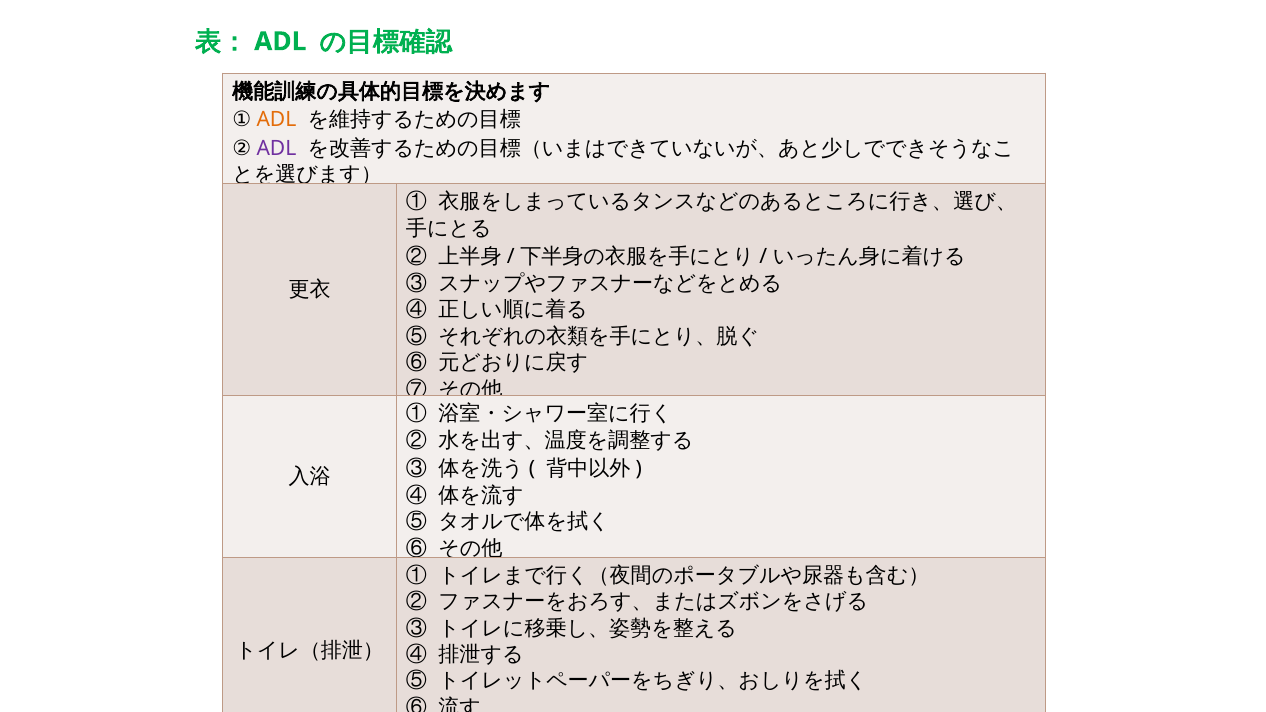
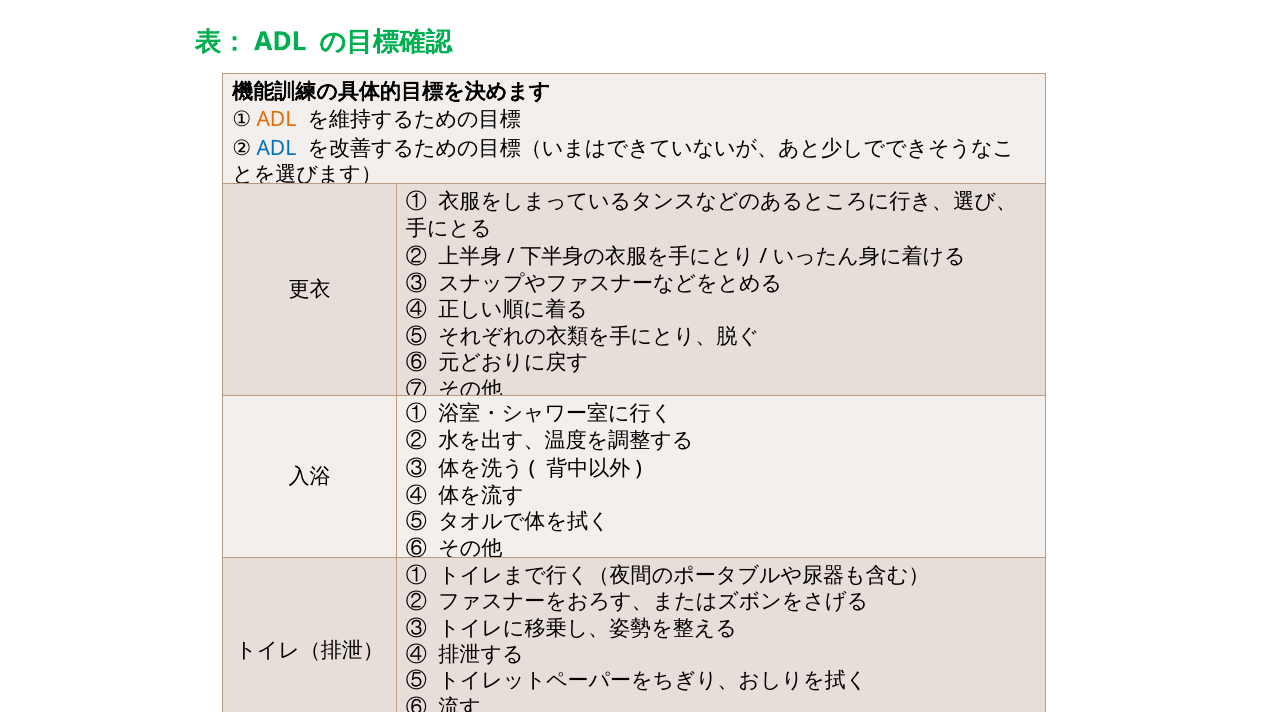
ADL at (276, 148) colour: purple -> blue
